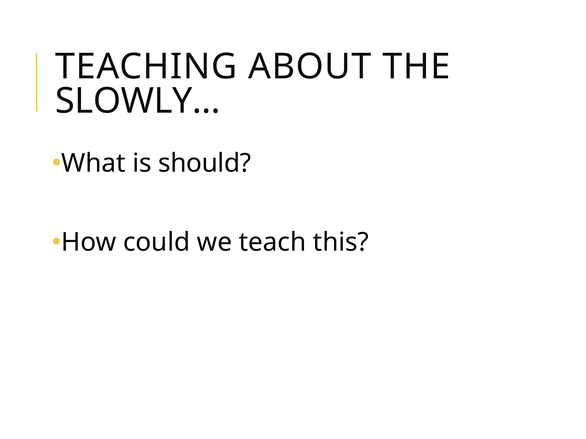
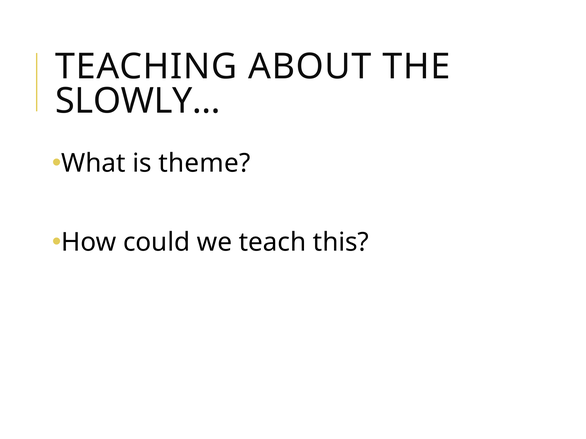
should: should -> theme
